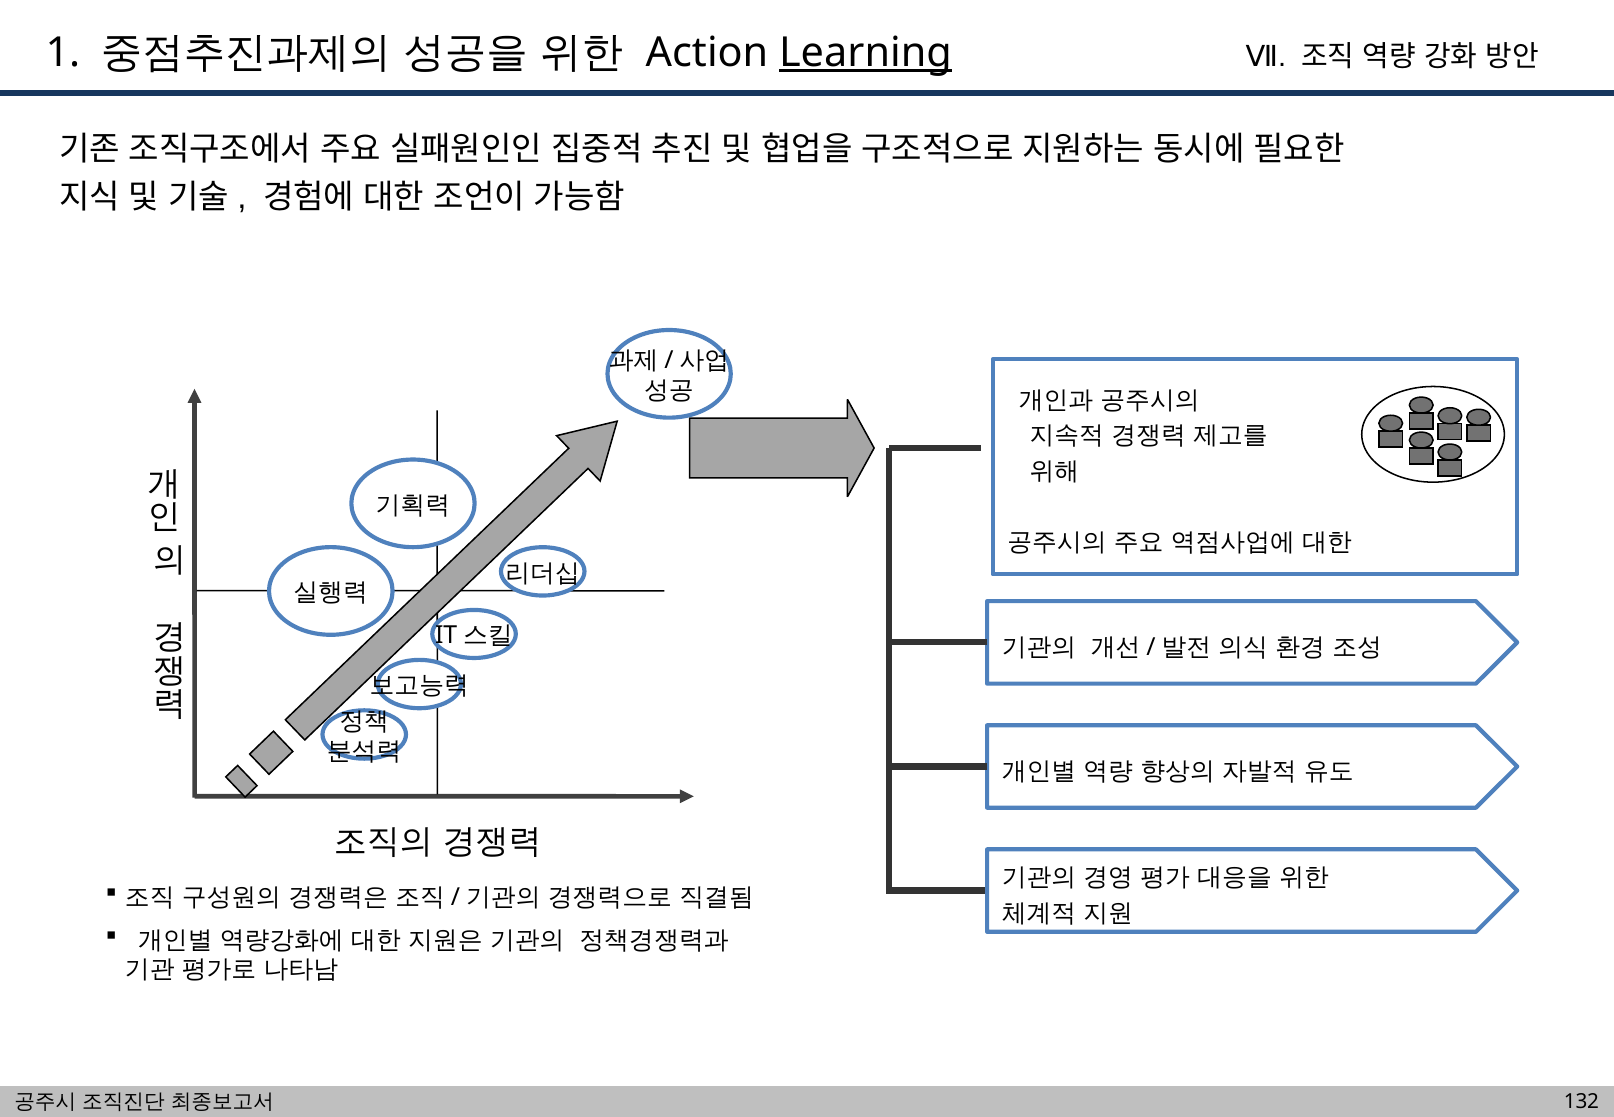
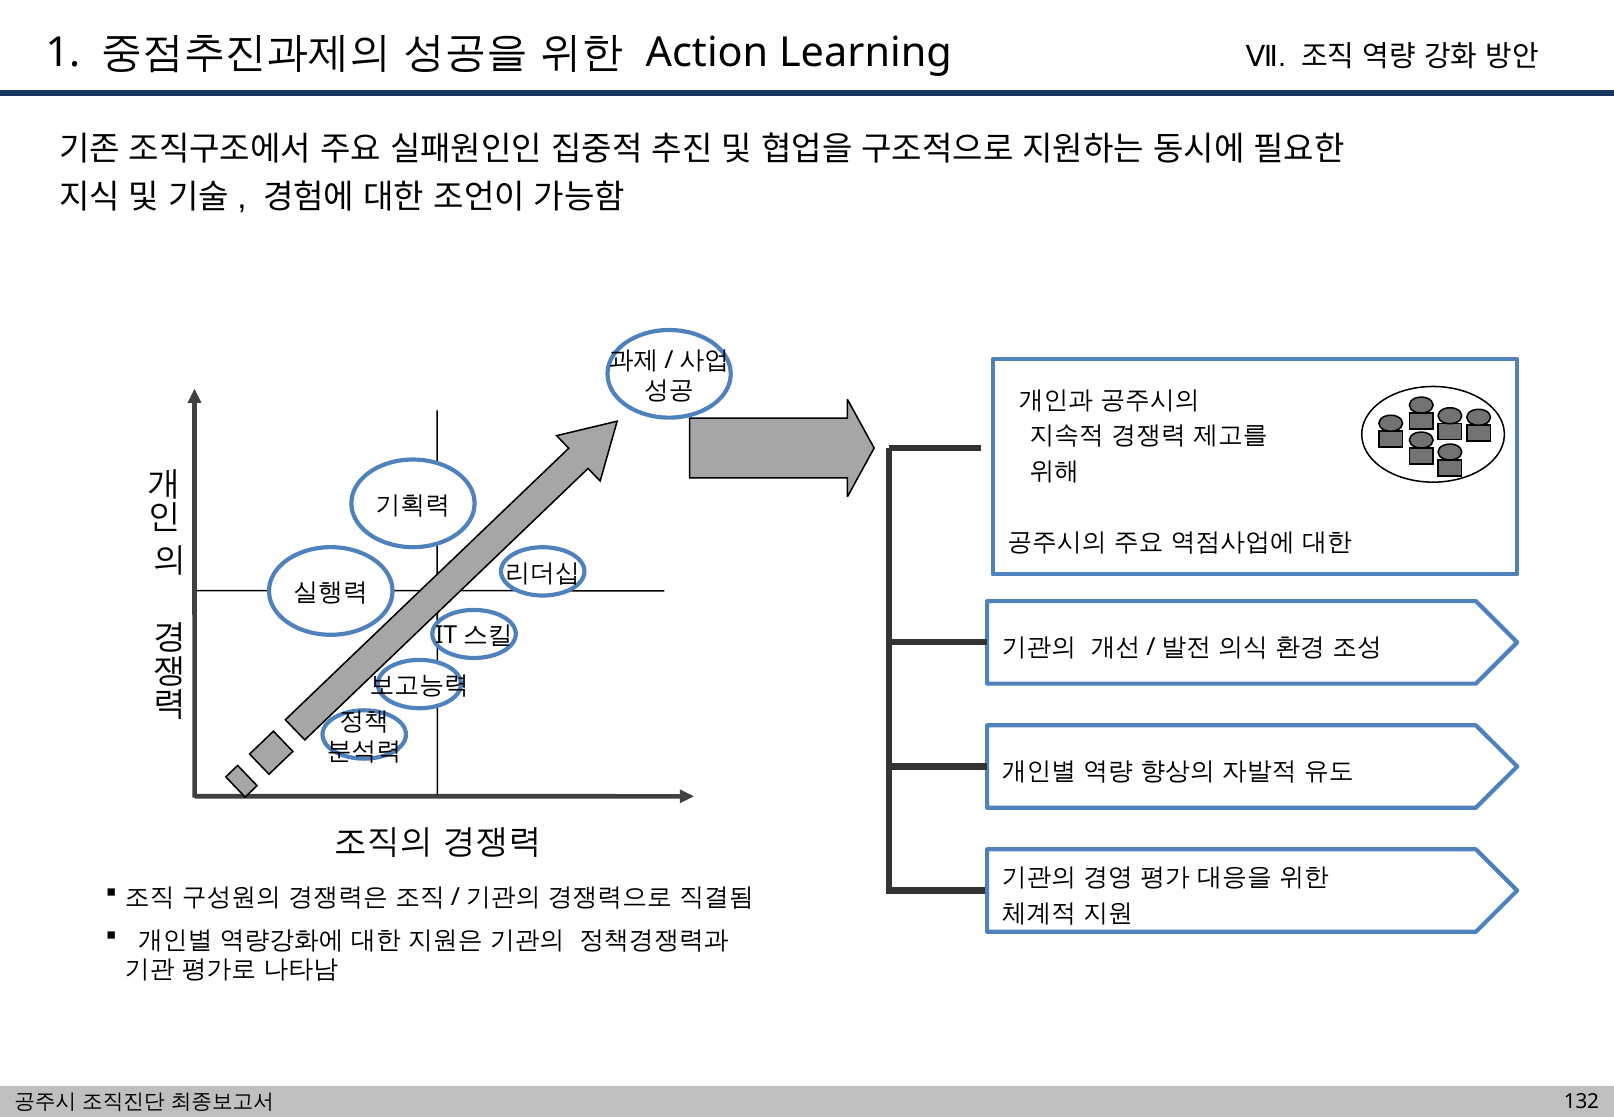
Learning underline: present -> none
